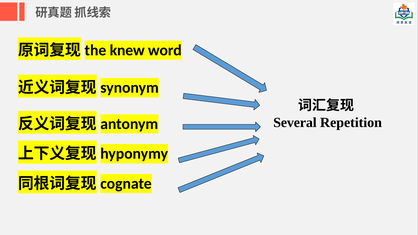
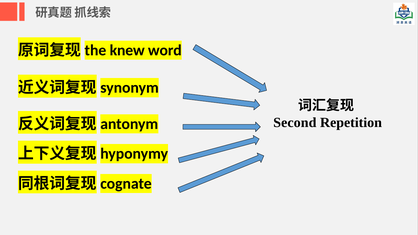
Several: Several -> Second
